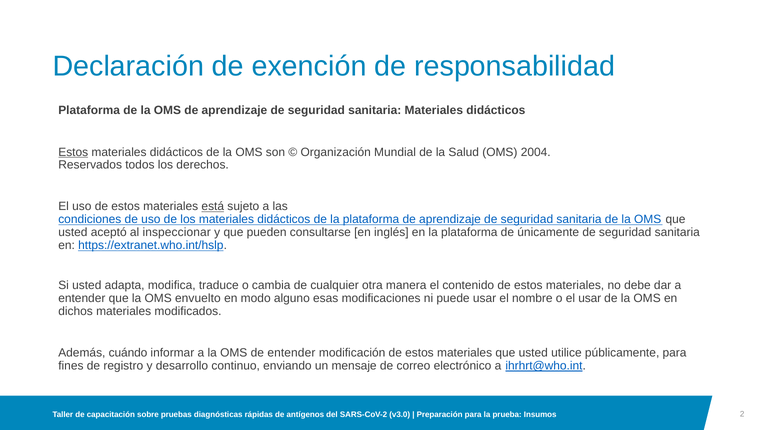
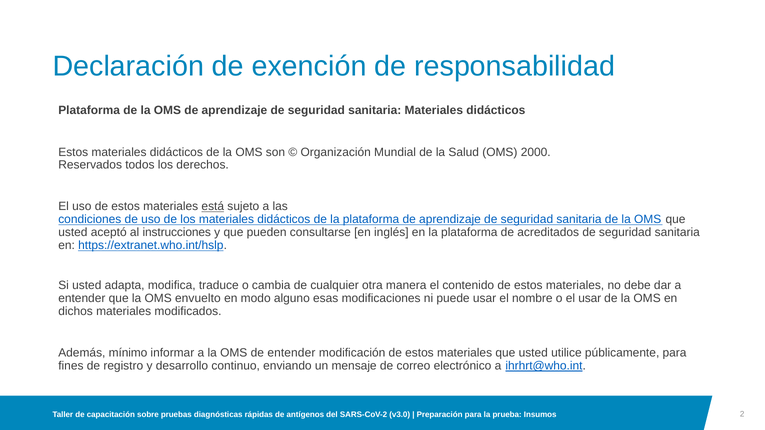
Estos at (73, 152) underline: present -> none
2004: 2004 -> 2000
inspeccionar: inspeccionar -> instrucciones
únicamente: únicamente -> acreditados
cuándo: cuándo -> mínimo
